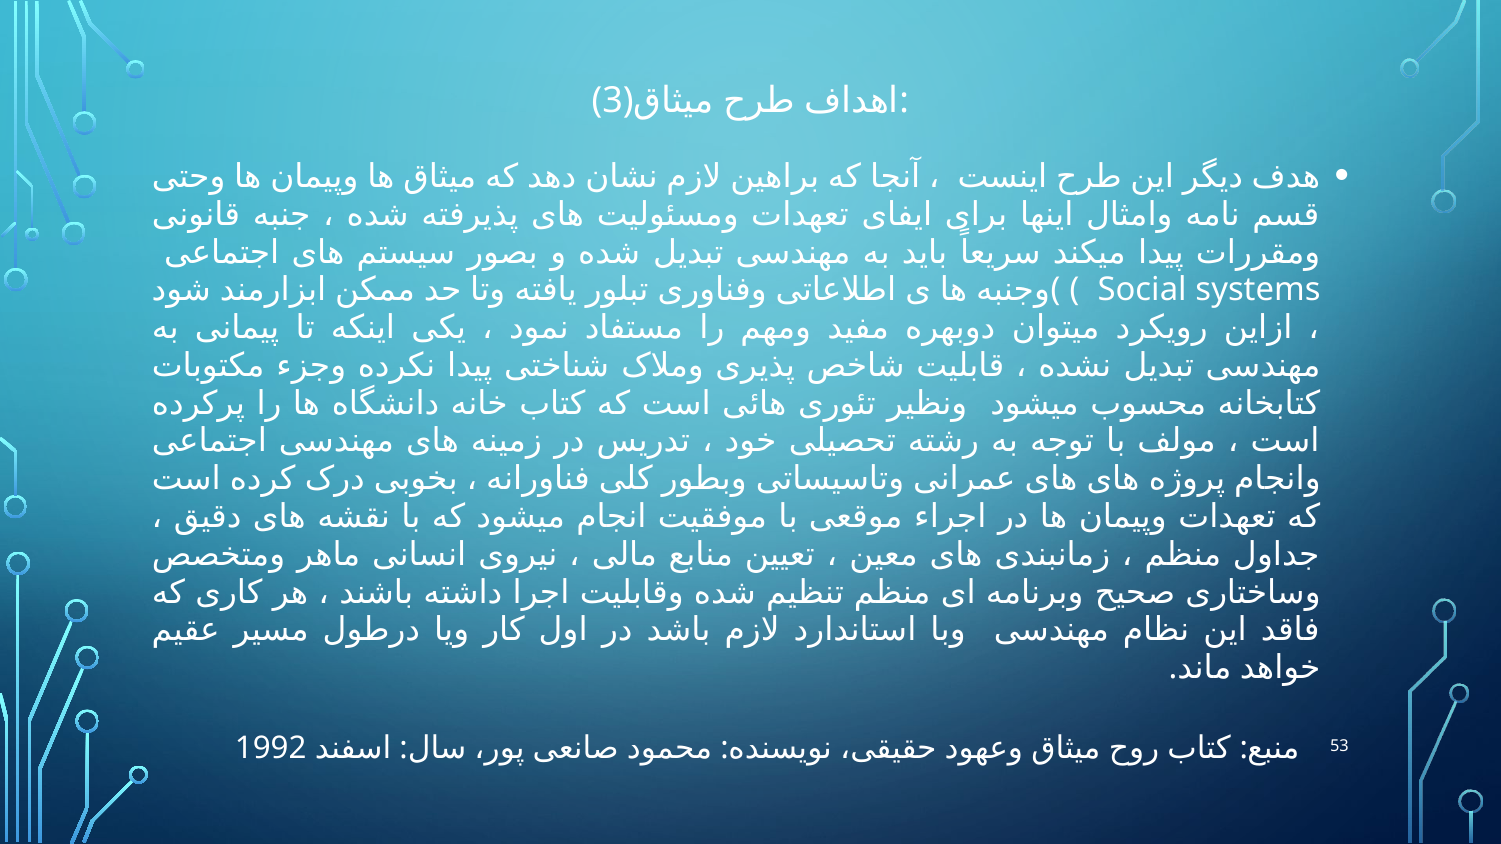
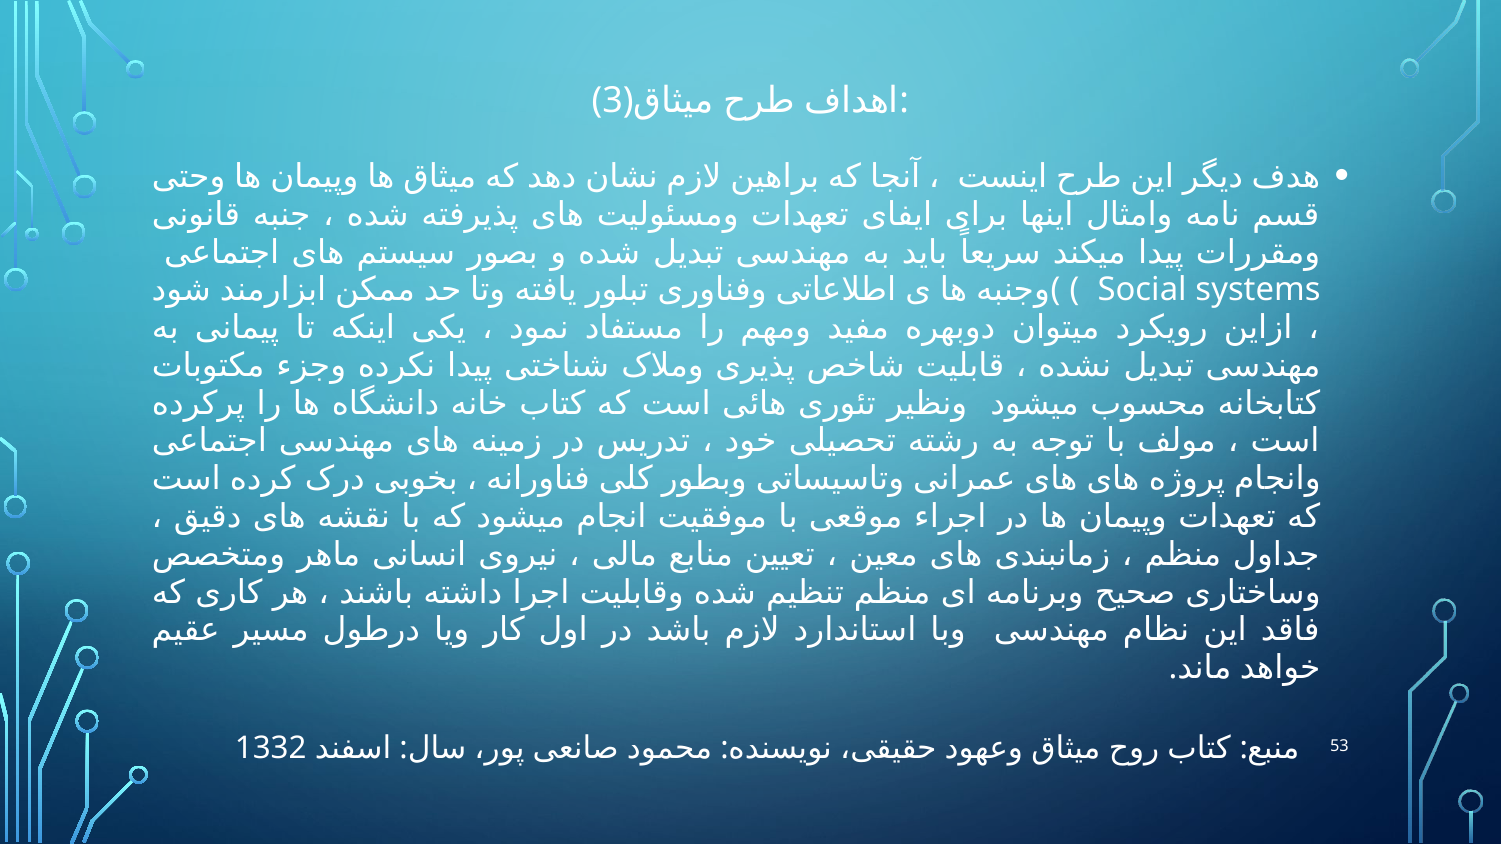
1992: 1992 -> 1332
